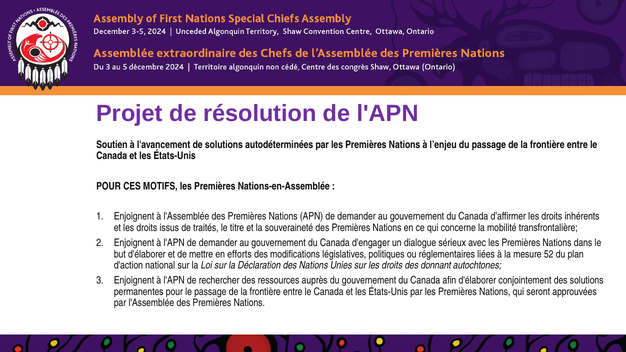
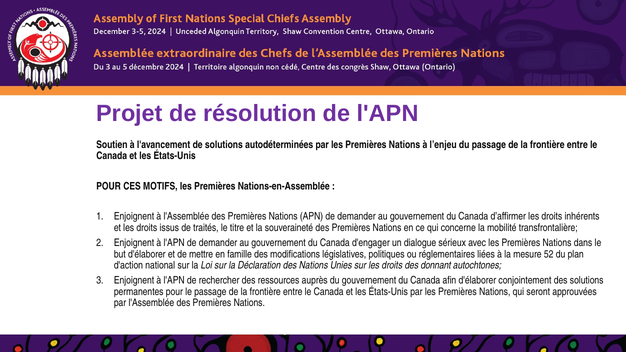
efforts: efforts -> famille
